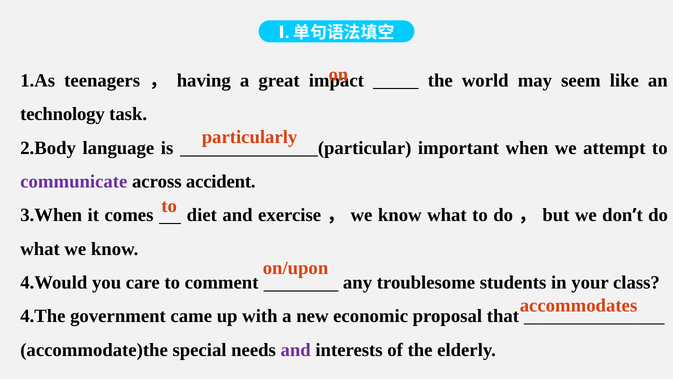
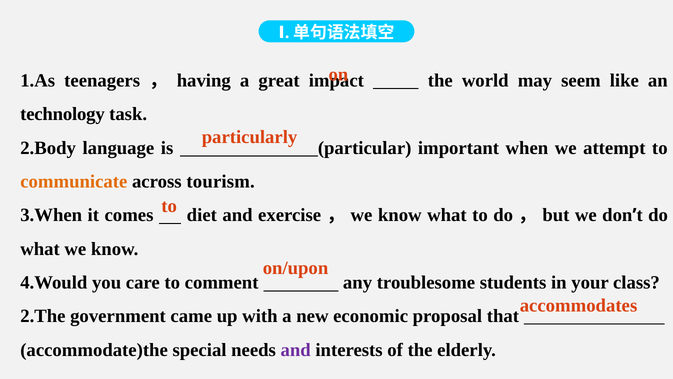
communicate colour: purple -> orange
accident: accident -> tourism
4.The: 4.The -> 2.The
